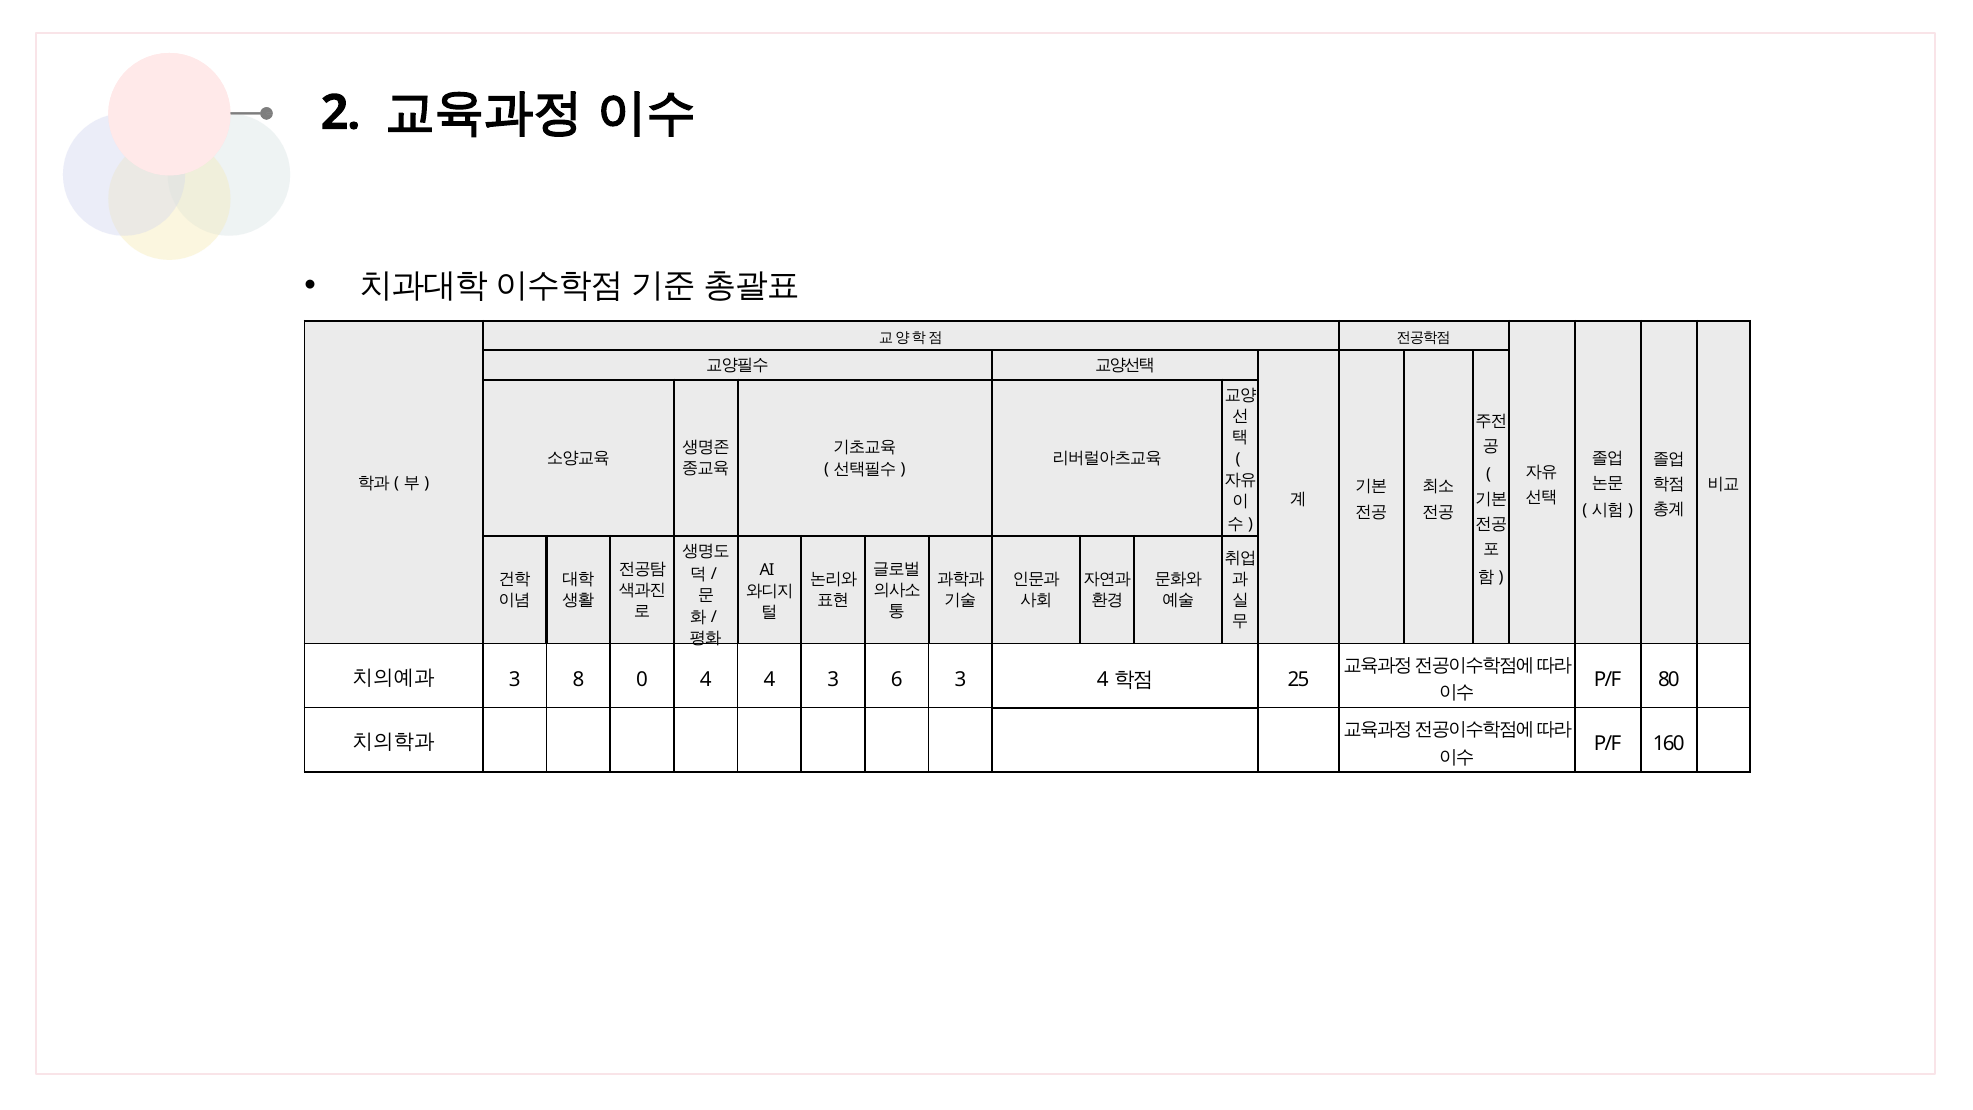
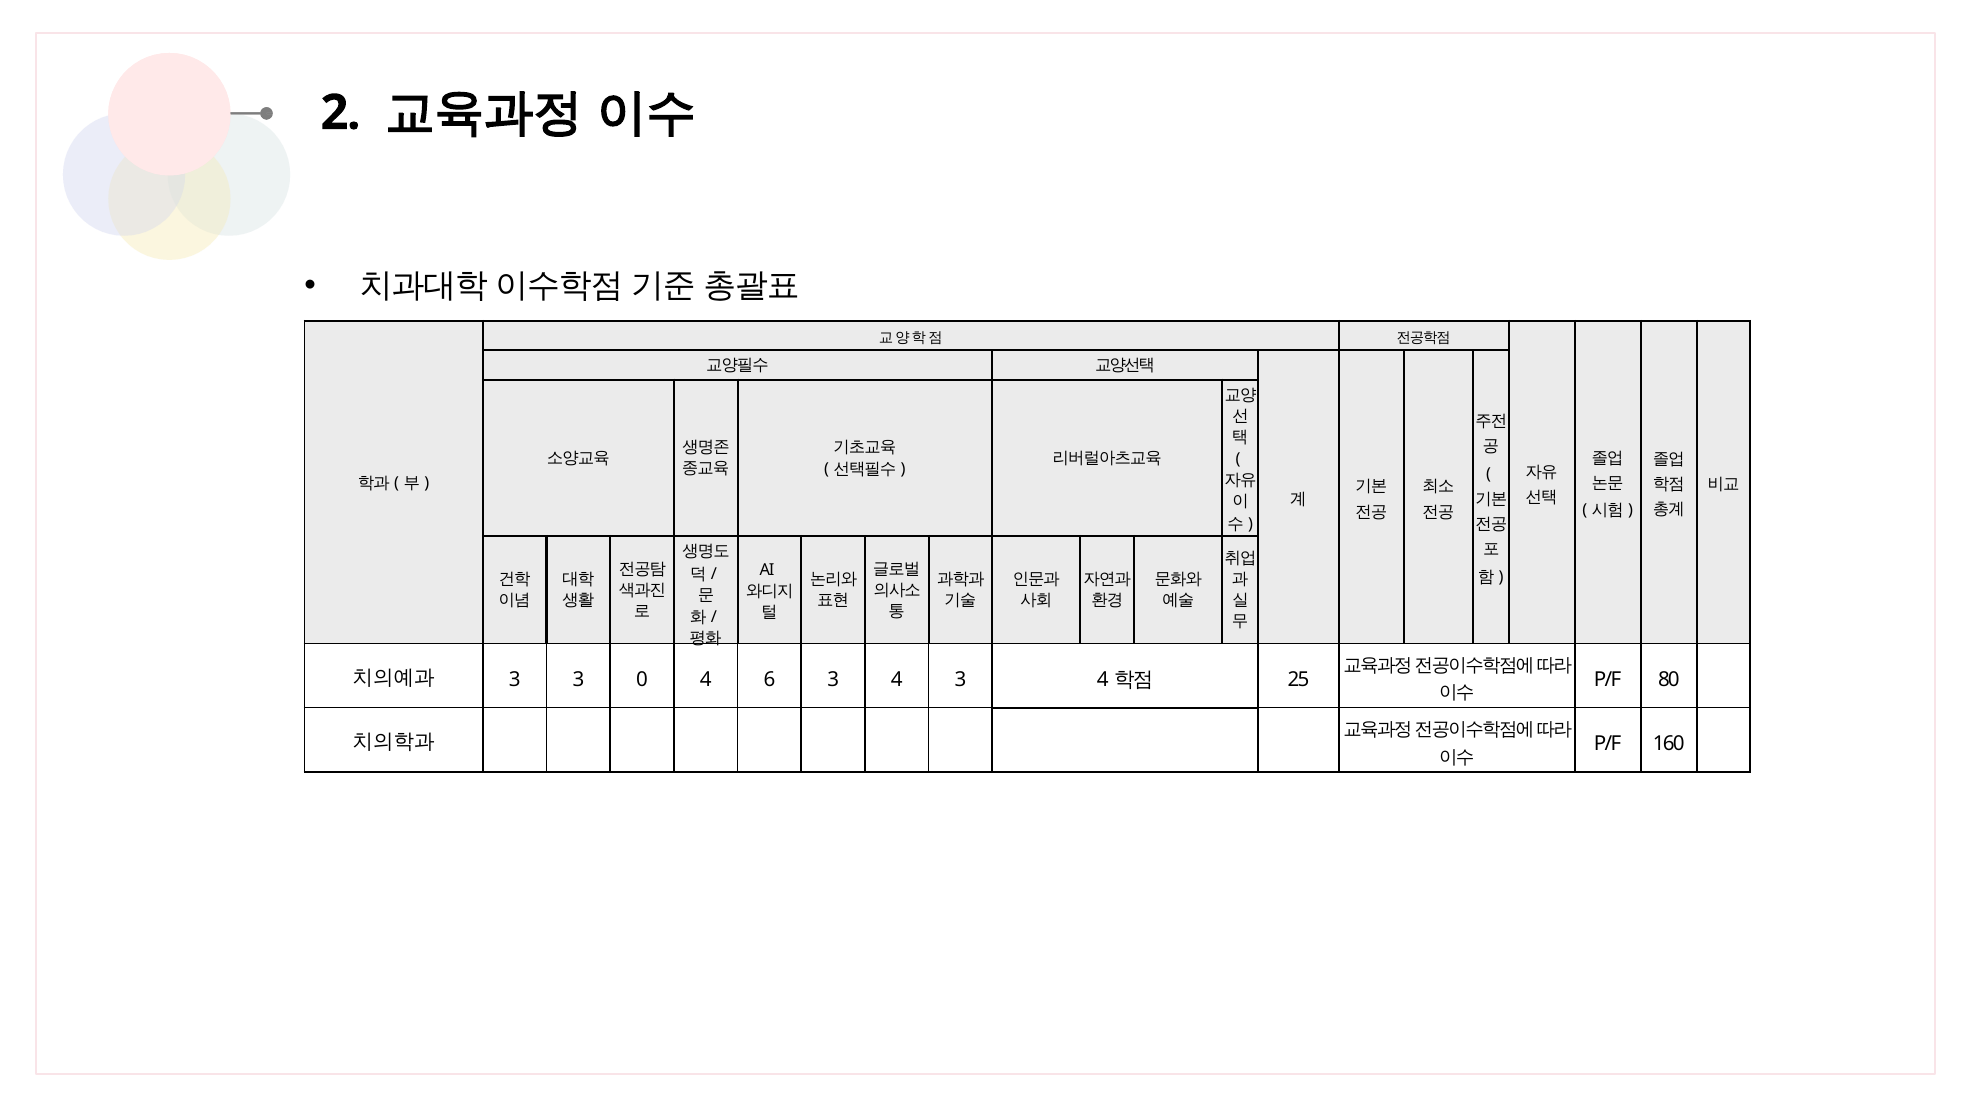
3 8: 8 -> 3
4 4: 4 -> 6
6 at (897, 679): 6 -> 4
